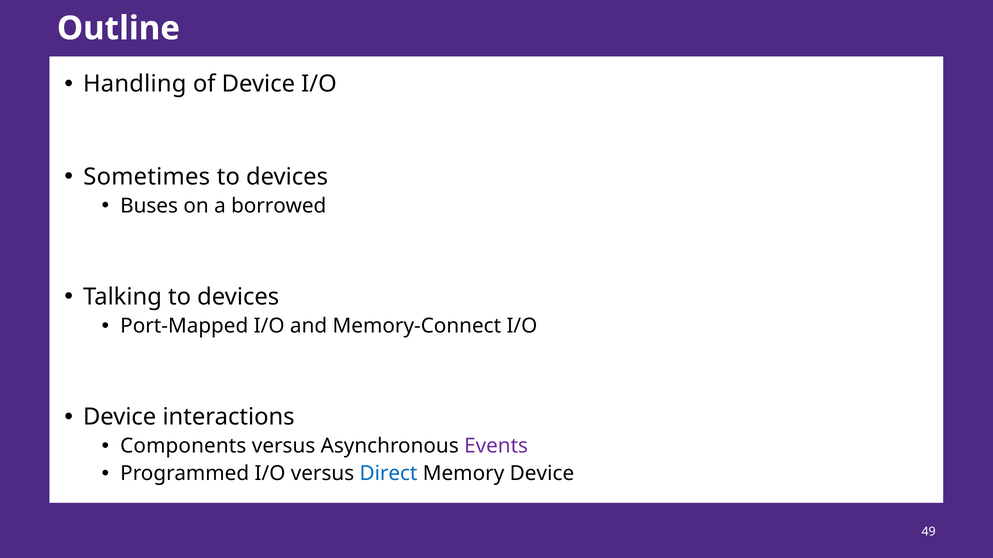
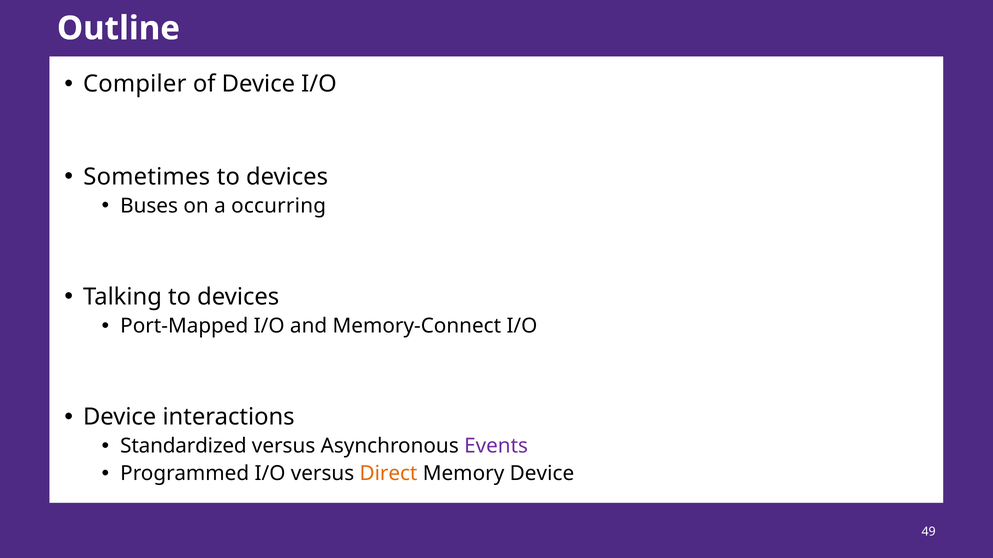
Handling: Handling -> Compiler
borrowed: borrowed -> occurring
Components: Components -> Standardized
Direct colour: blue -> orange
